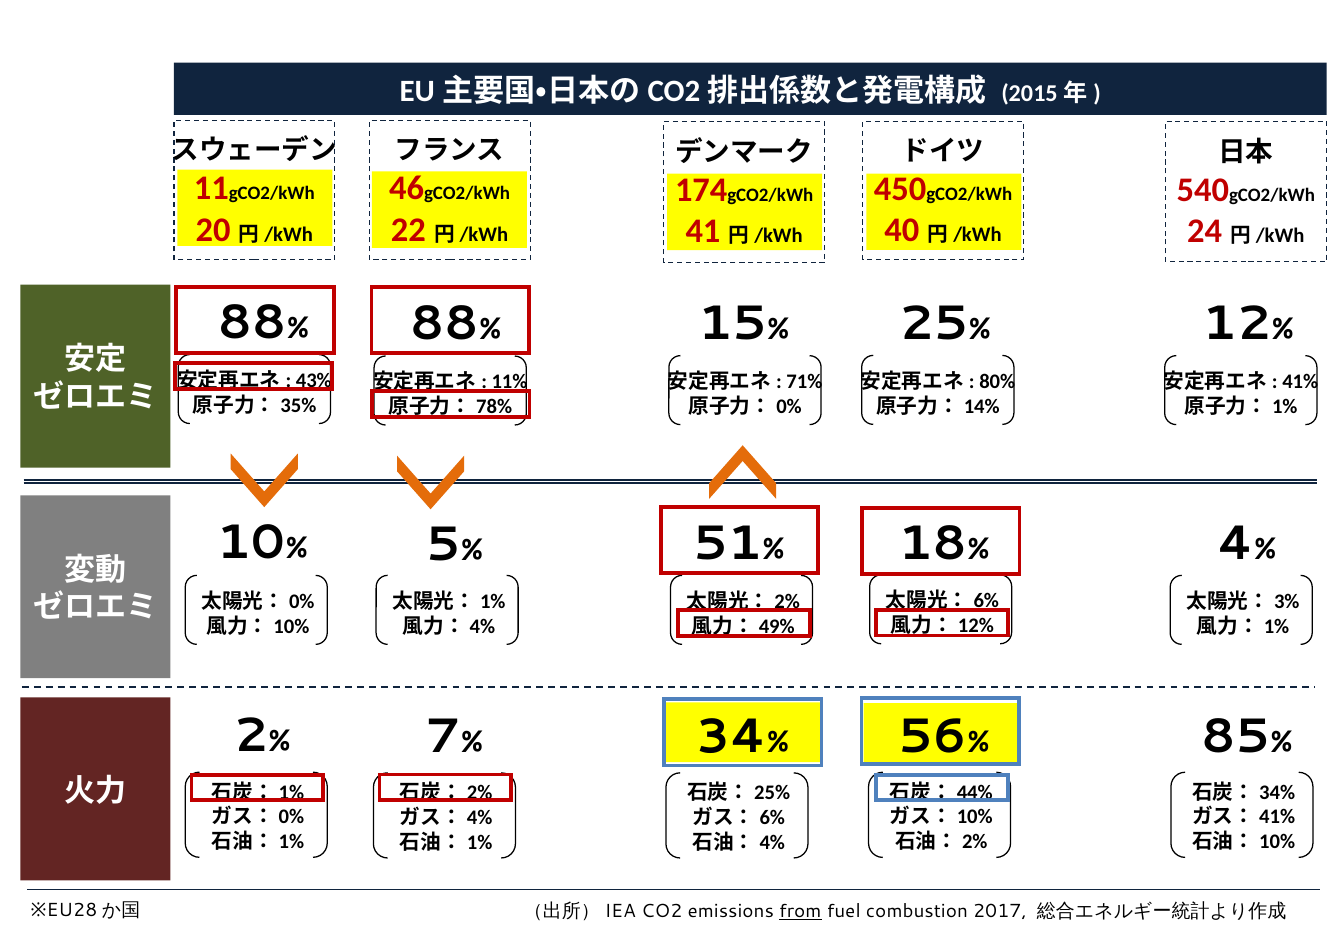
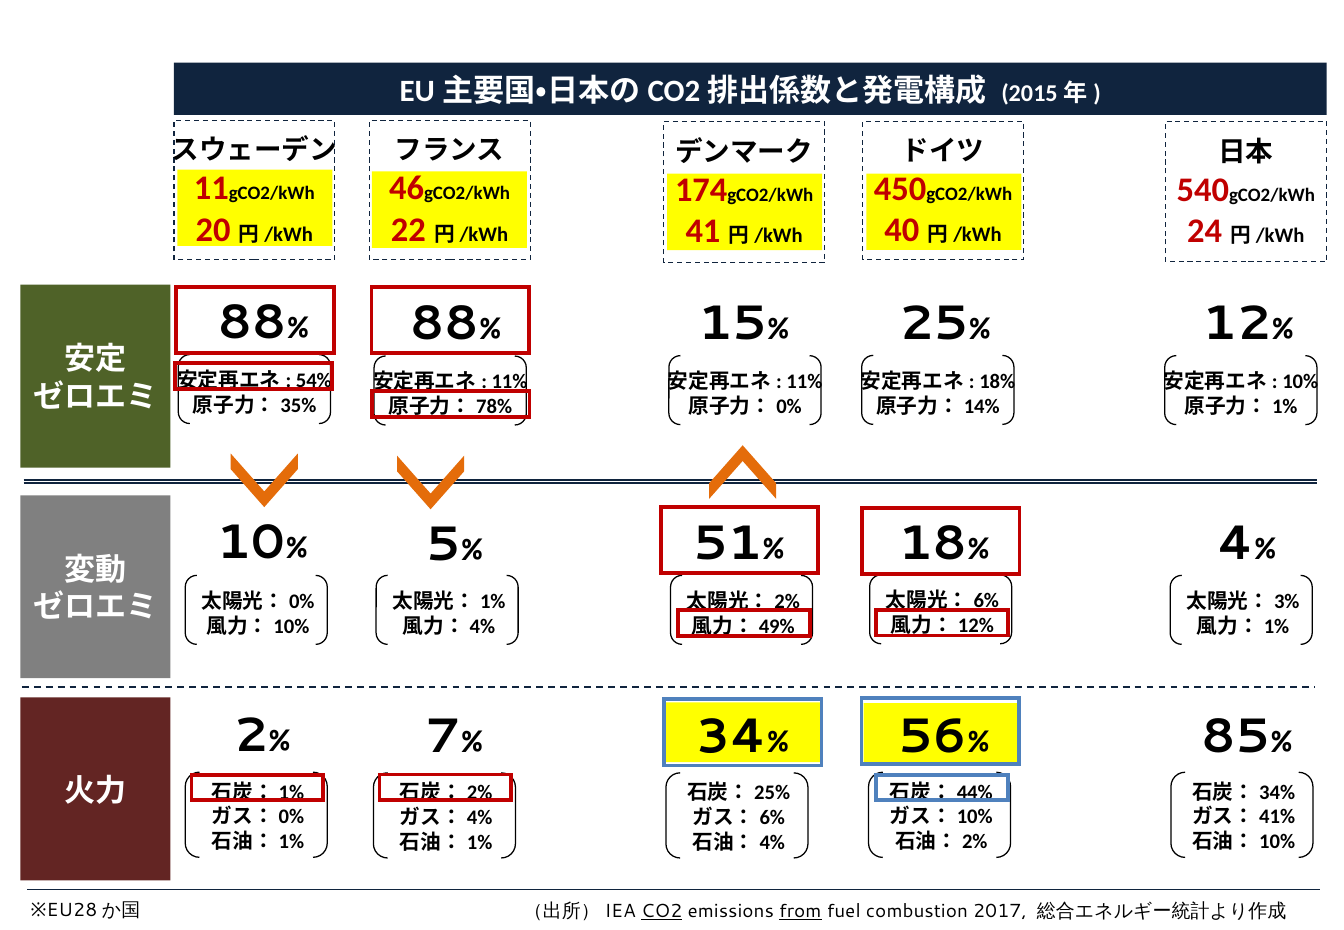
43%: 43% -> 54%
80%: 80% -> 18%
71% at (804, 382): 71% -> 11%
41%: 41% -> 10%
CO2 underline: none -> present
